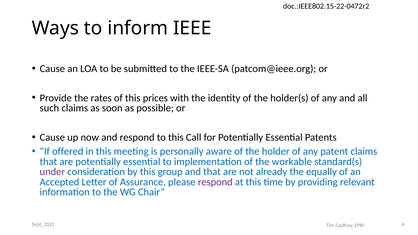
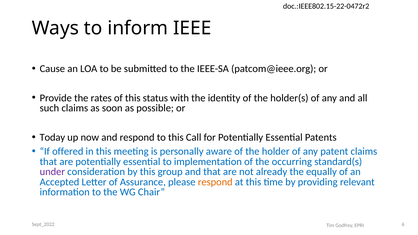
prices: prices -> status
Cause at (52, 138): Cause -> Today
workable: workable -> occurring
respond at (215, 182) colour: purple -> orange
